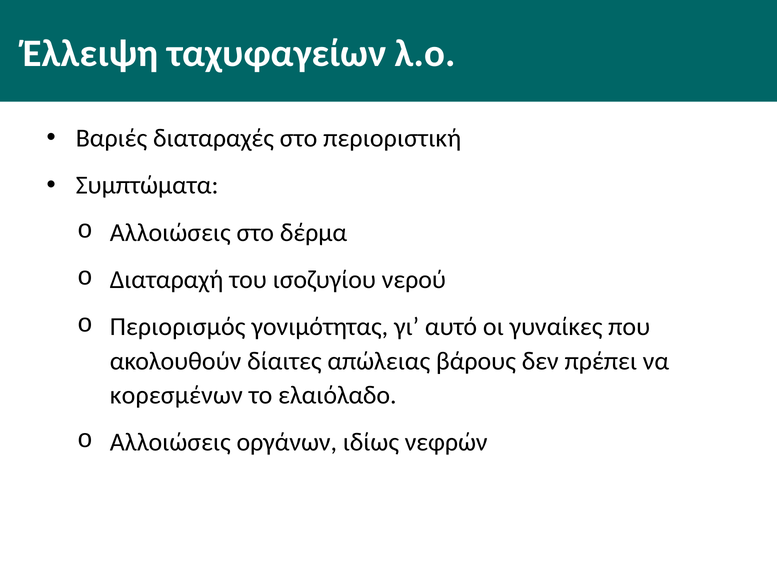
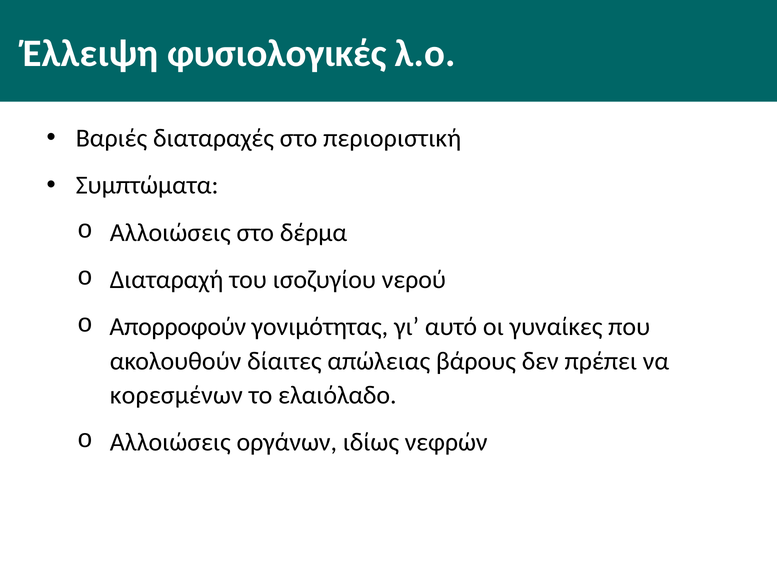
ταχυφαγείων: ταχυφαγείων -> φυσιολογικές
Περιορισμός: Περιορισμός -> Απορροφούν
